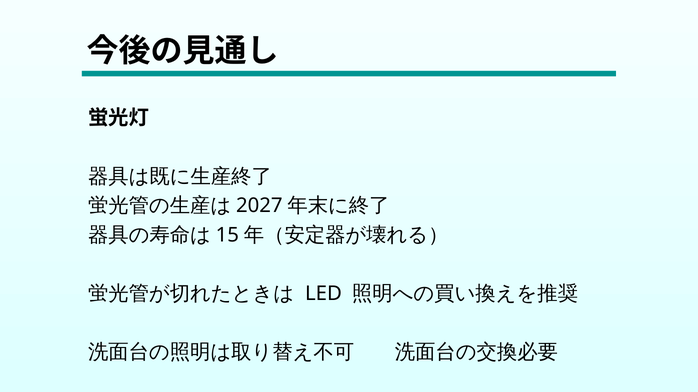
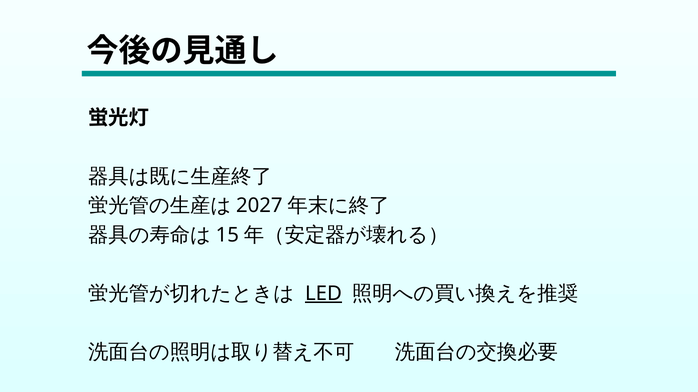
LED underline: none -> present
